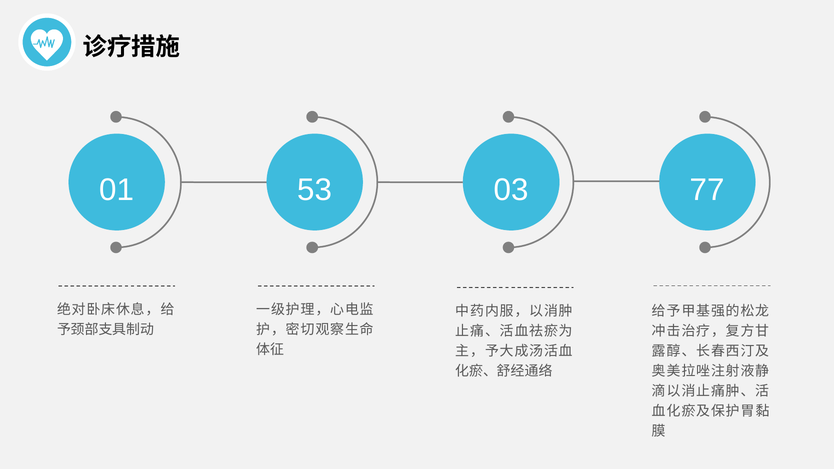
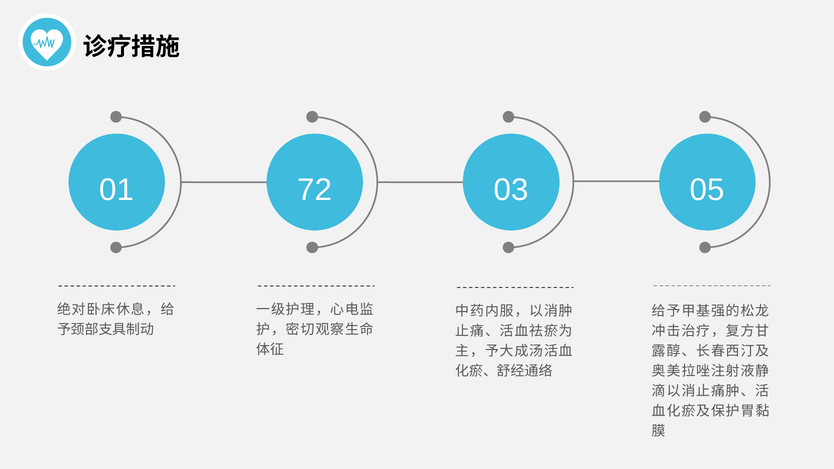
53: 53 -> 72
77: 77 -> 05
